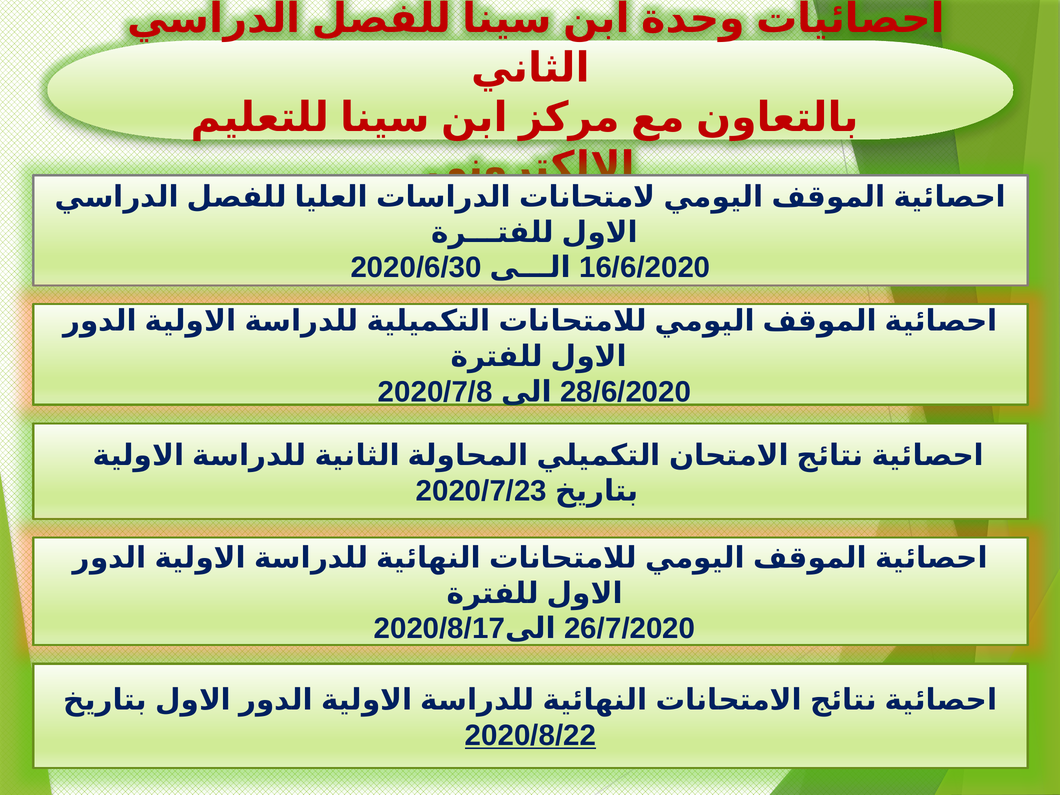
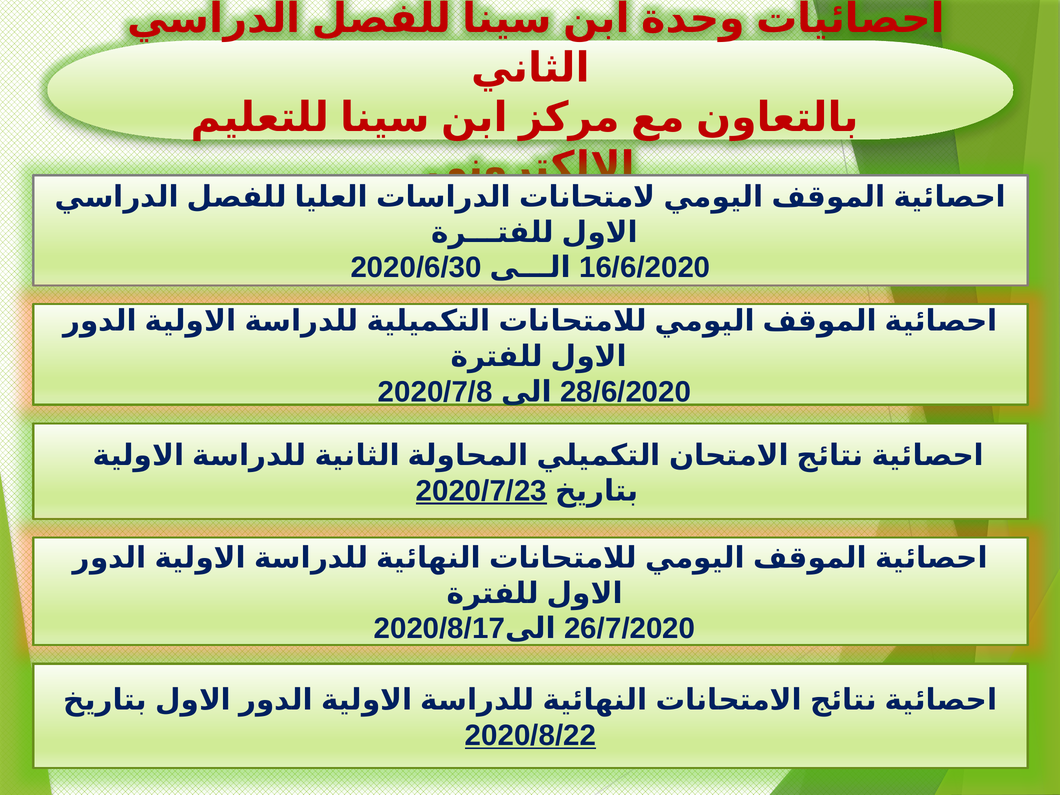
2020/7/23 underline: none -> present
